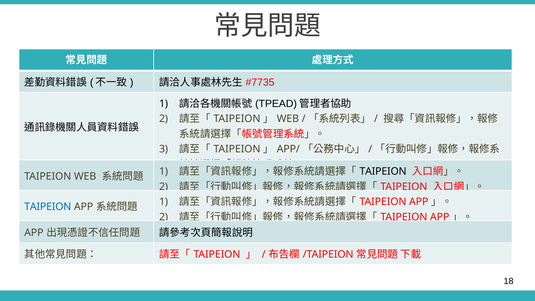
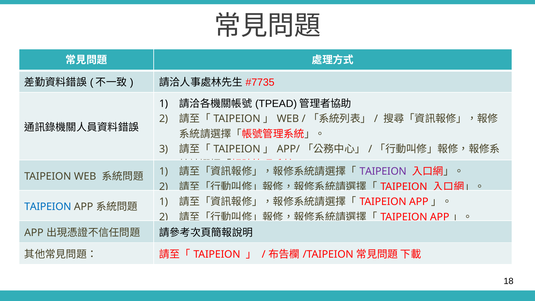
TAIPEION at (383, 171) colour: black -> purple
